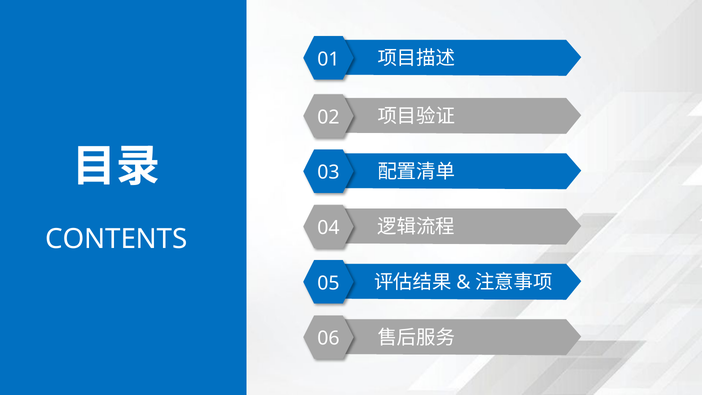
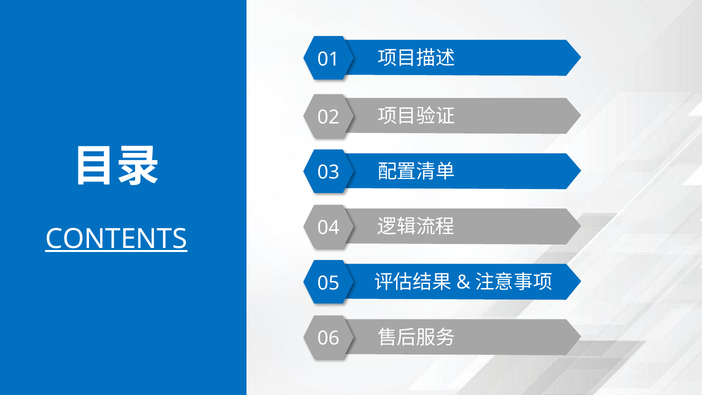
CONTENTS underline: none -> present
